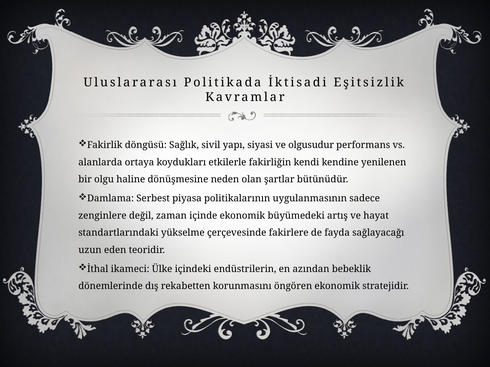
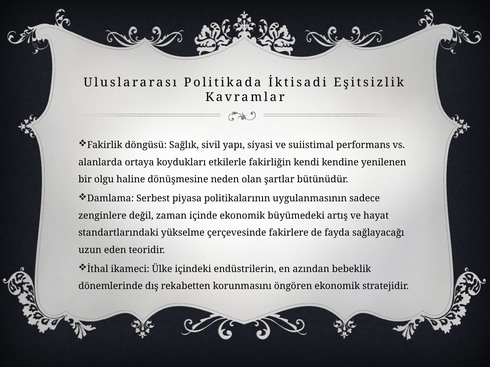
olgusudur: olgusudur -> suiistimal
